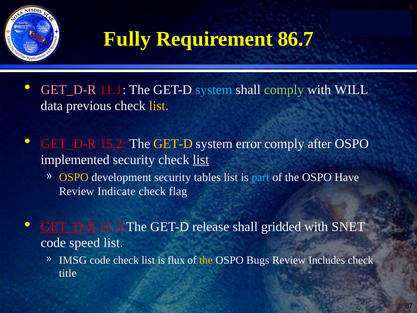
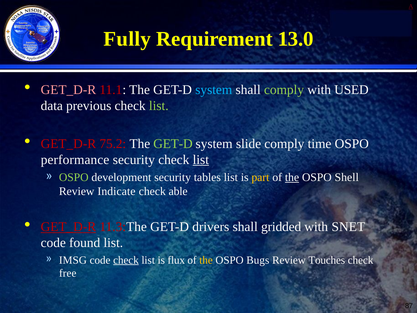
86.7: 86.7 -> 13.0
WILL: WILL -> USED
list at (159, 106) colour: yellow -> light green
15.2: 15.2 -> 75.2
GET-D at (173, 144) colour: yellow -> light green
error: error -> slide
after: after -> time
implemented: implemented -> performance
OSPO at (74, 177) colour: yellow -> light green
part colour: light blue -> yellow
the at (292, 177) underline: none -> present
Have: Have -> Shell
flag: flag -> able
release: release -> drivers
speed: speed -> found
check at (126, 260) underline: none -> present
Includes: Includes -> Touches
title: title -> free
